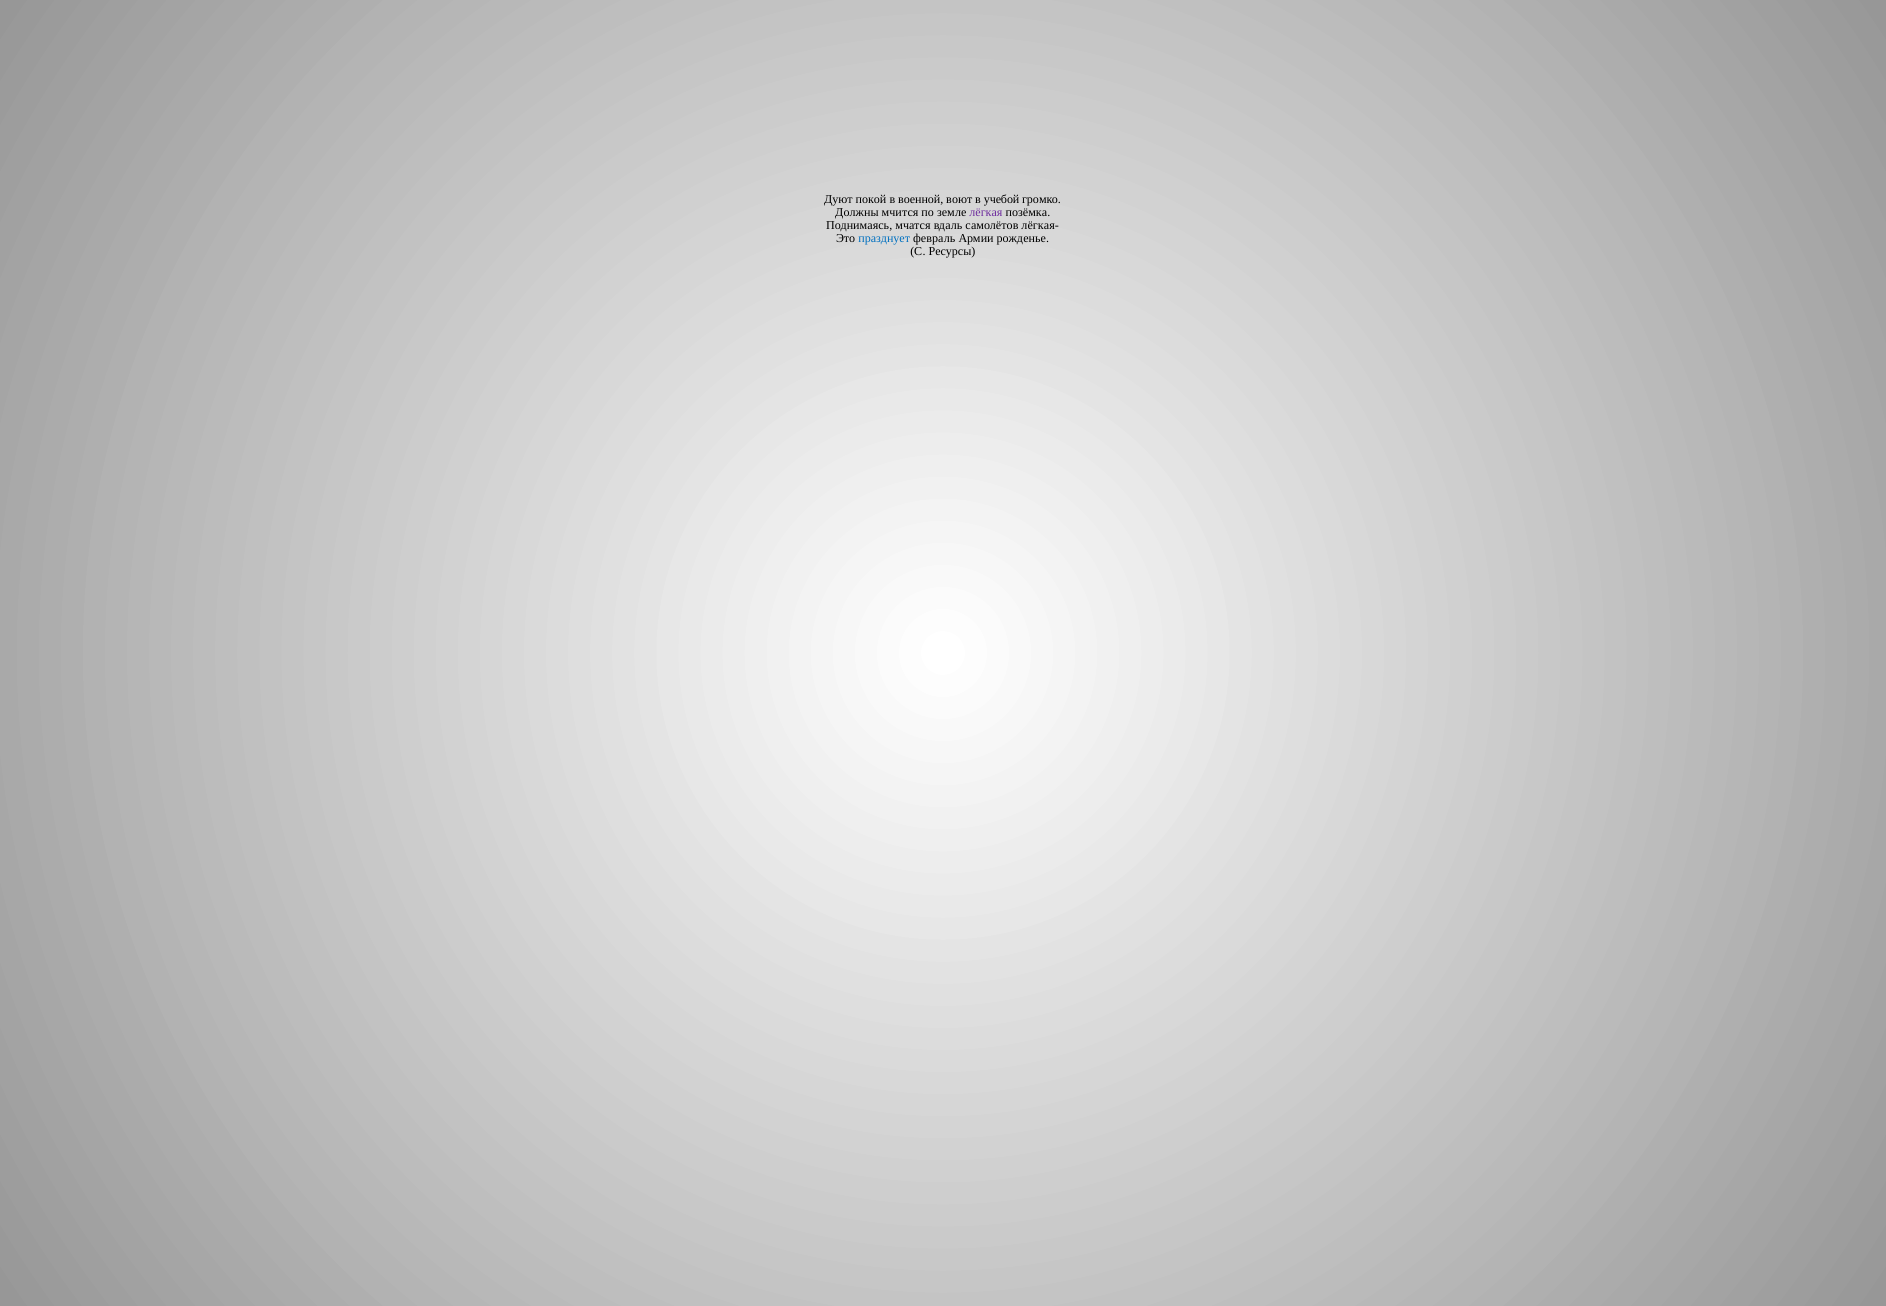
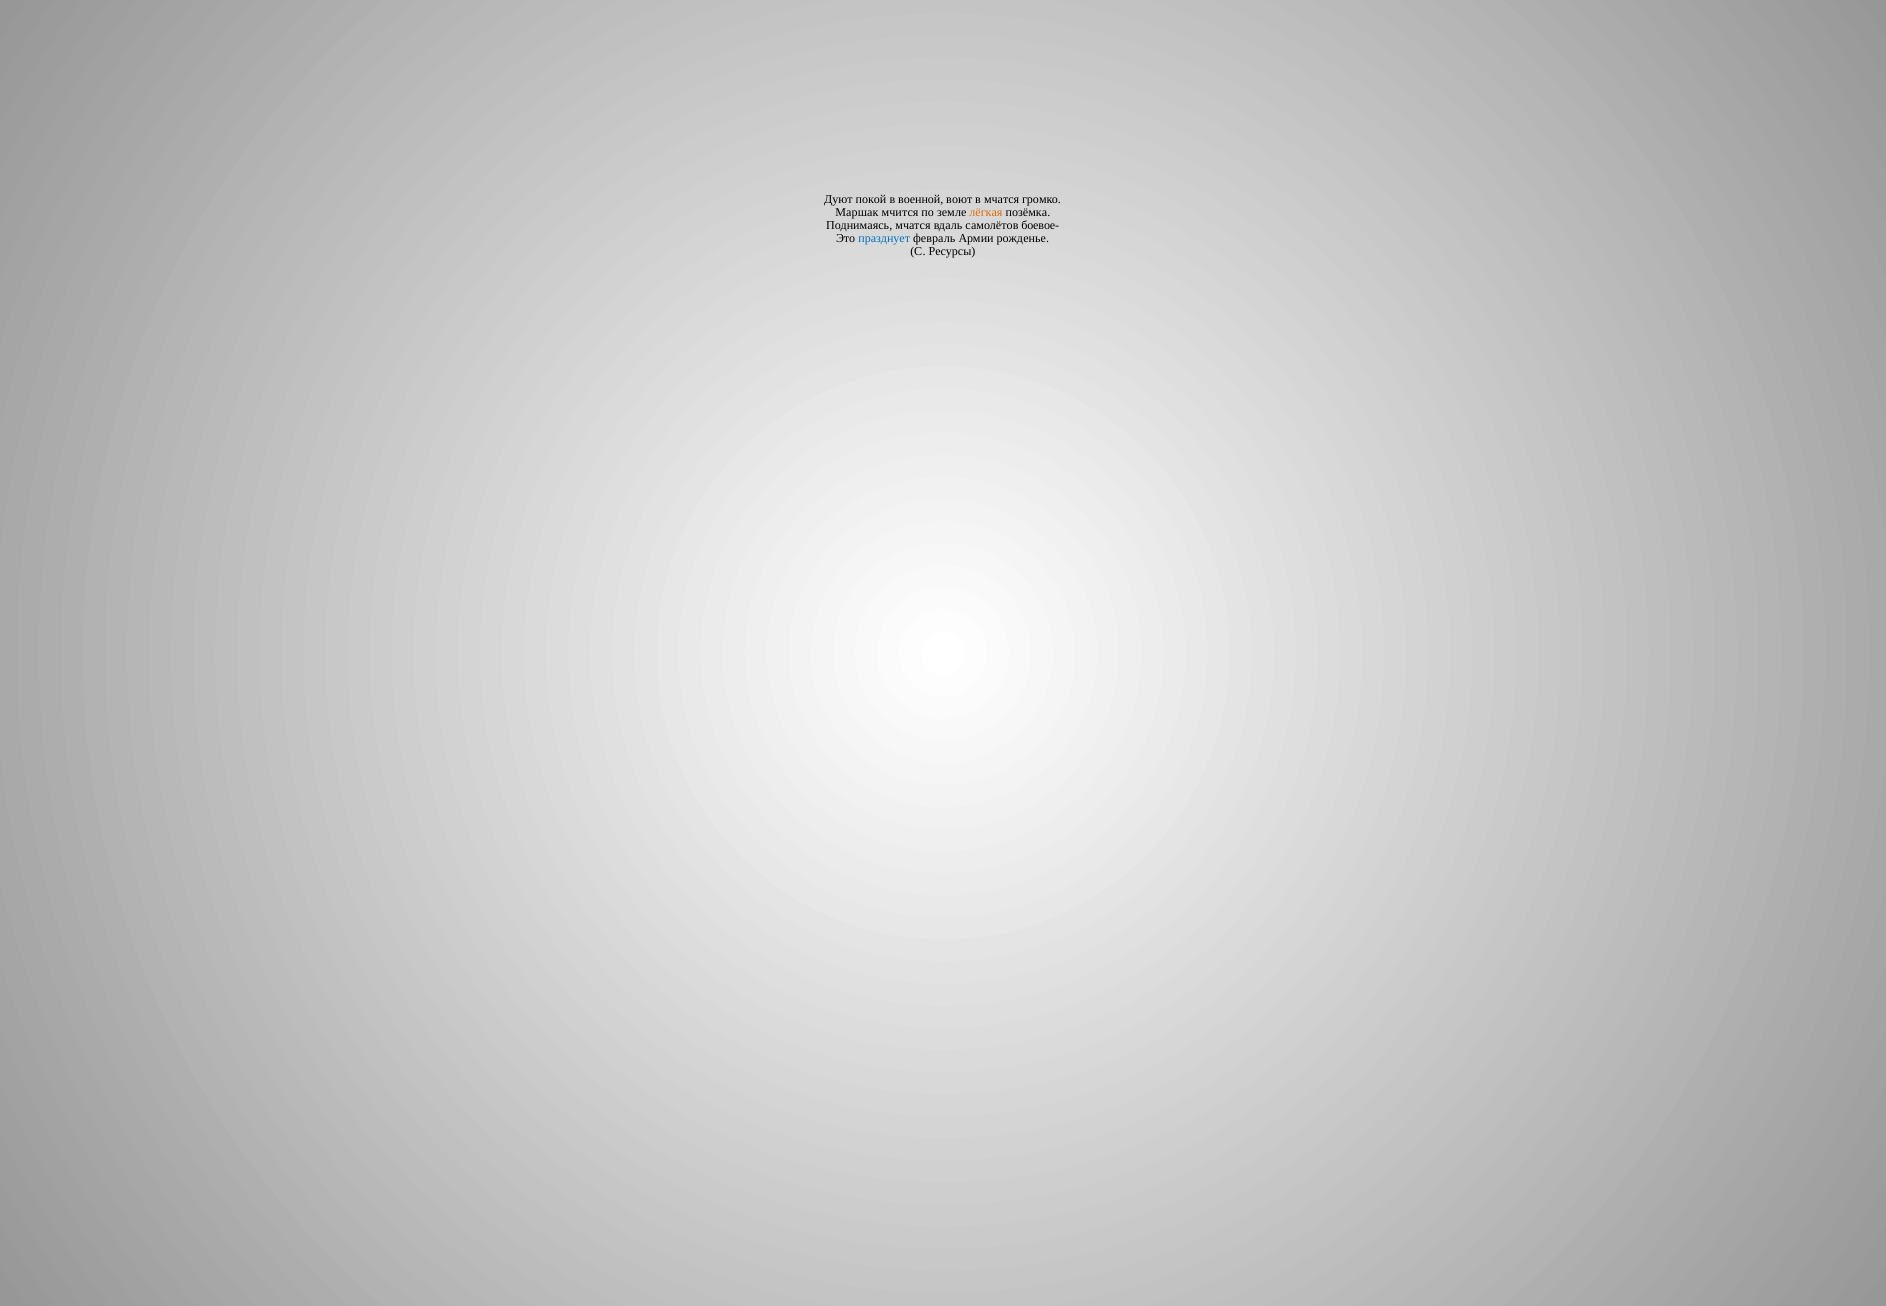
в учебой: учебой -> мчатся
Должны: Должны -> Маршак
лёгкая colour: purple -> orange
лёгкая-: лёгкая- -> боевое-
